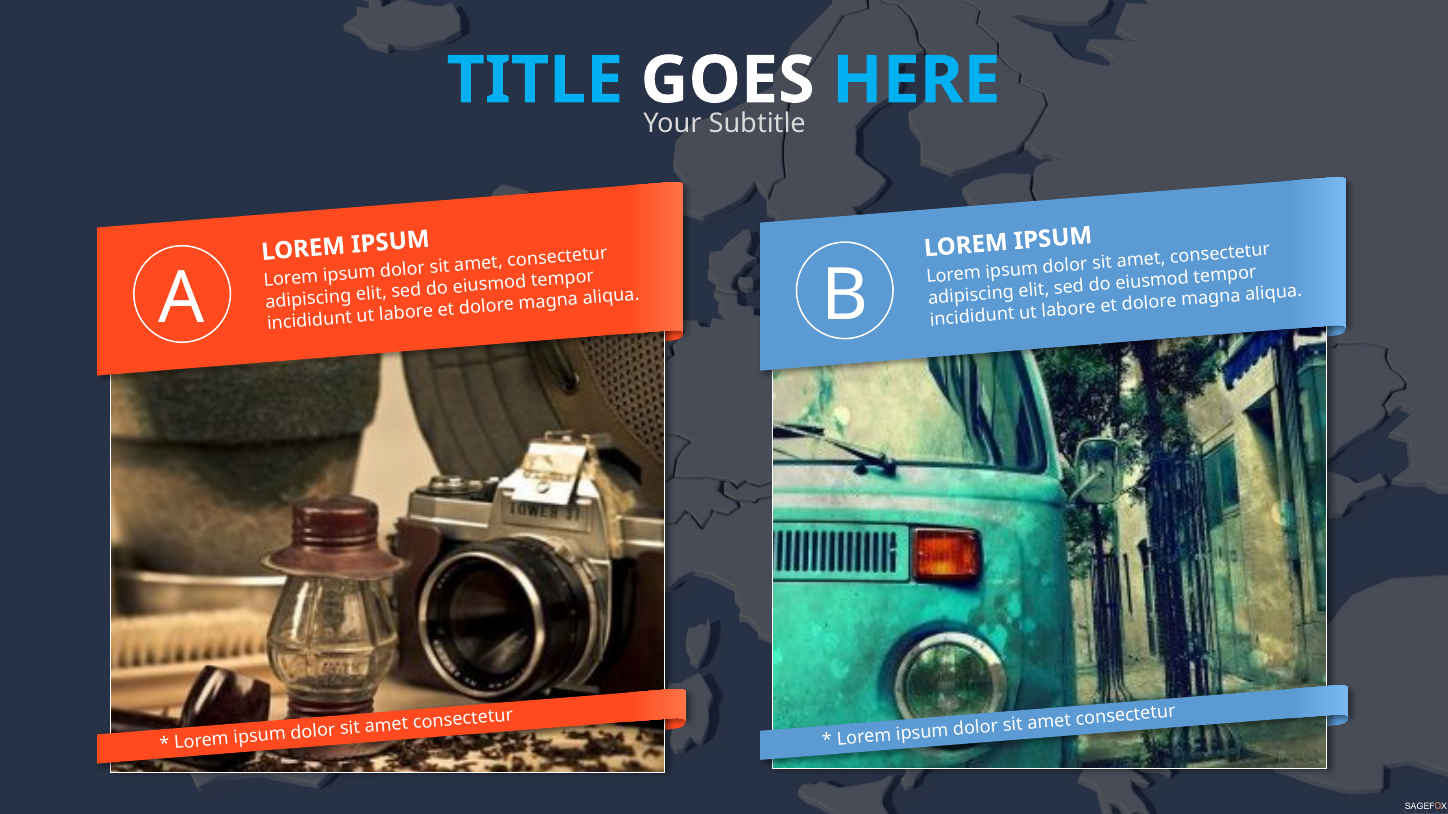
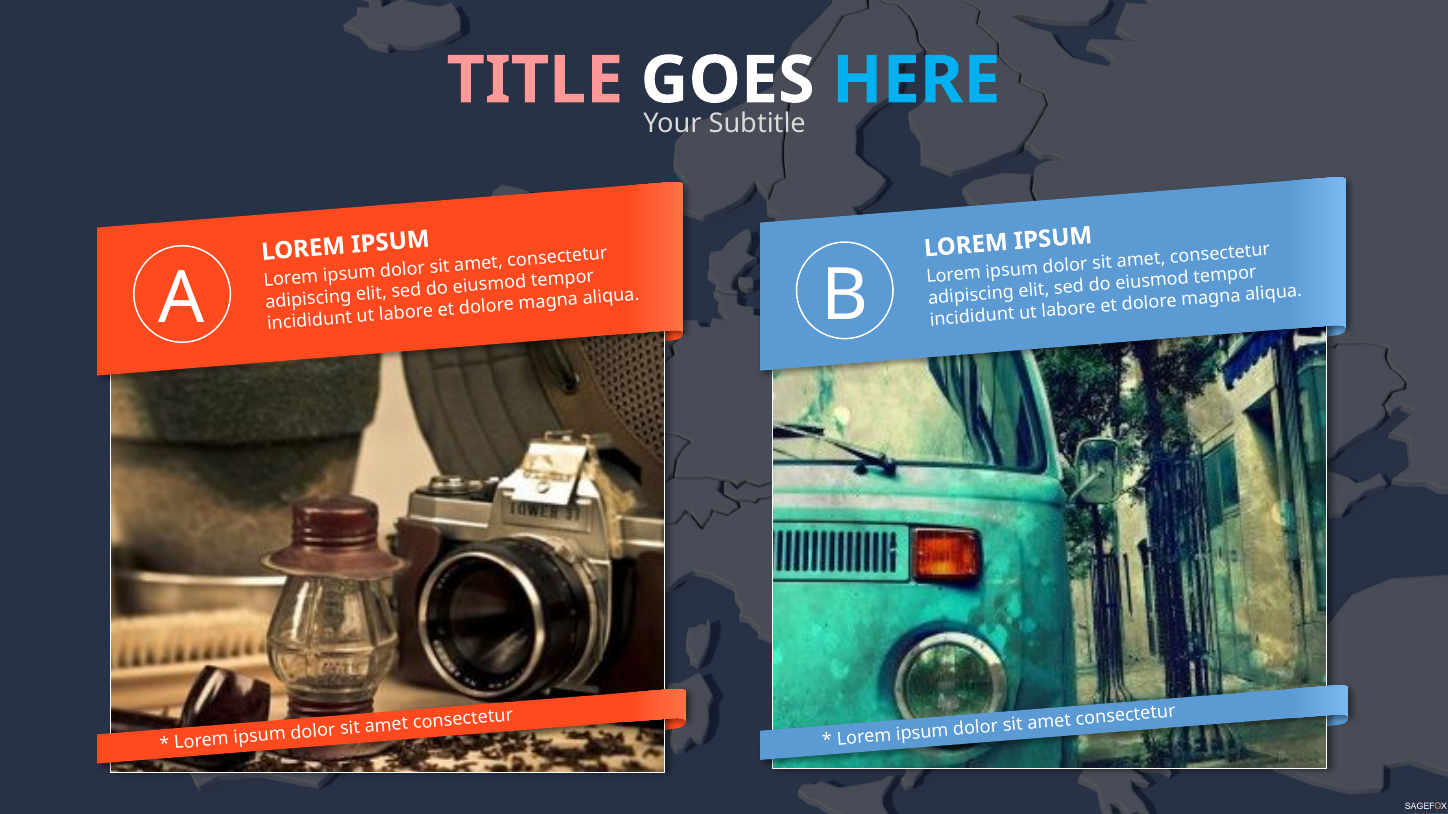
TITLE colour: light blue -> pink
